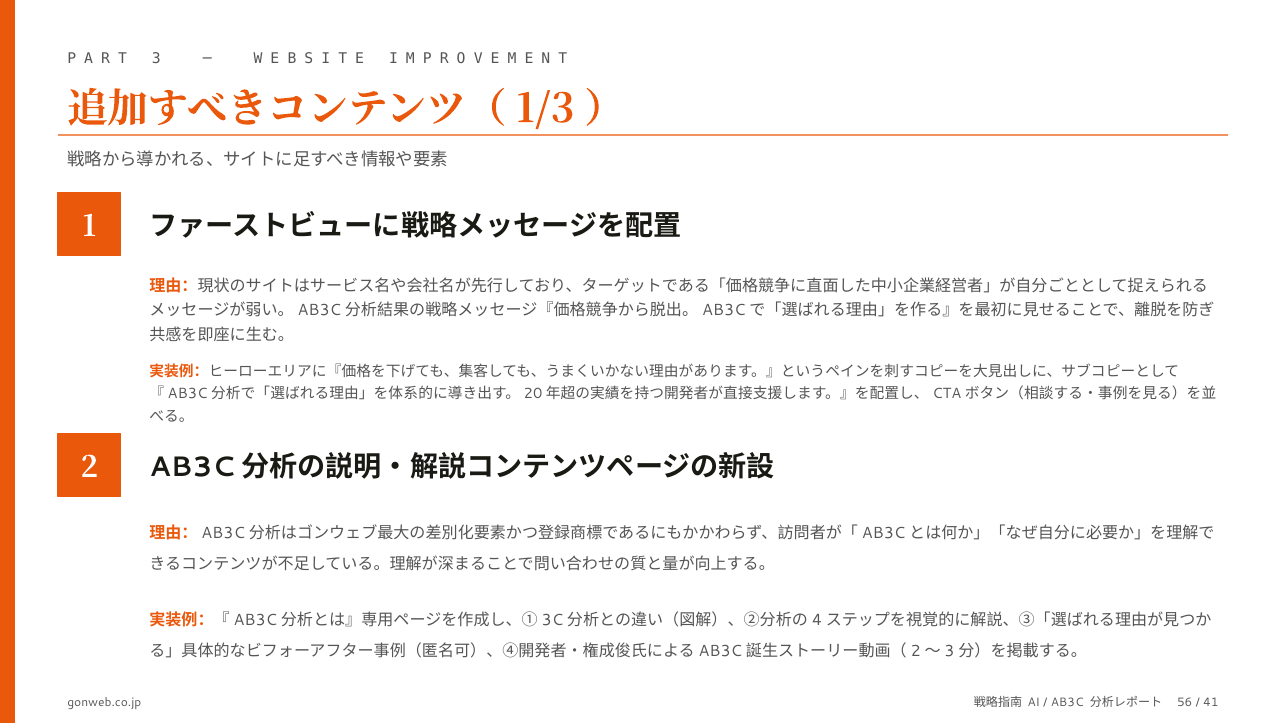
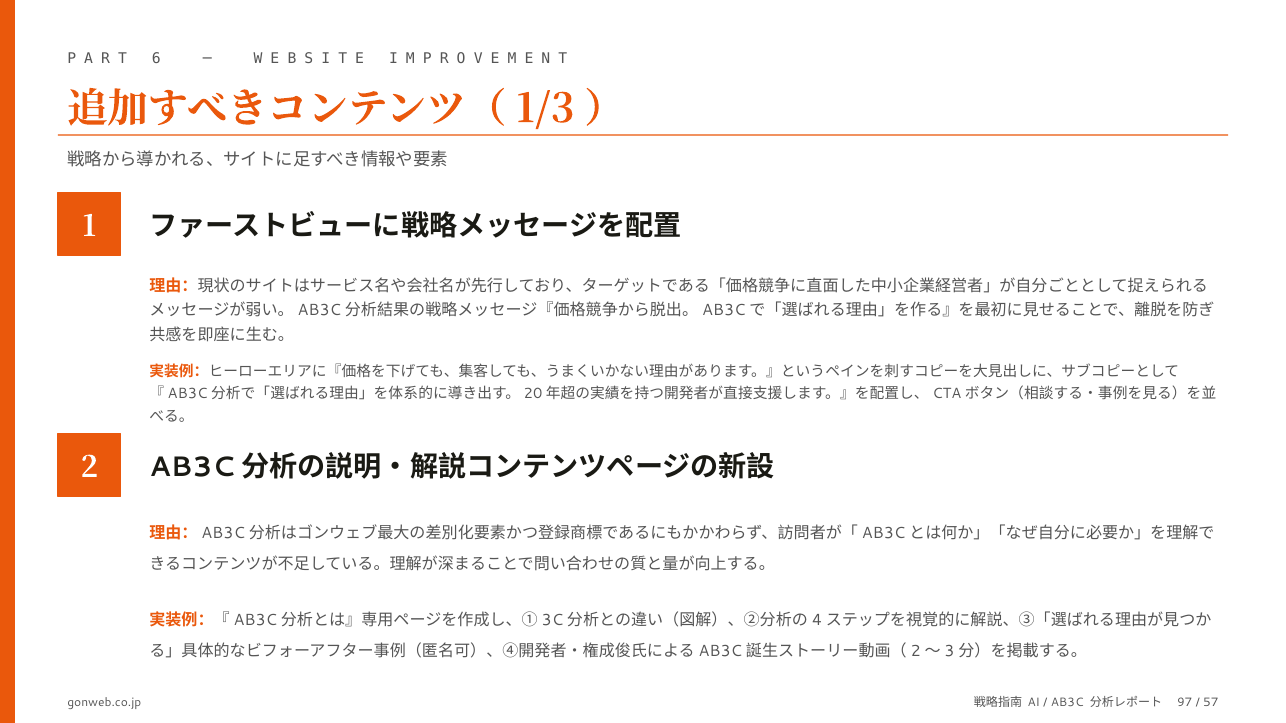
3: 3 -> 6
56: 56 -> 97
41: 41 -> 57
